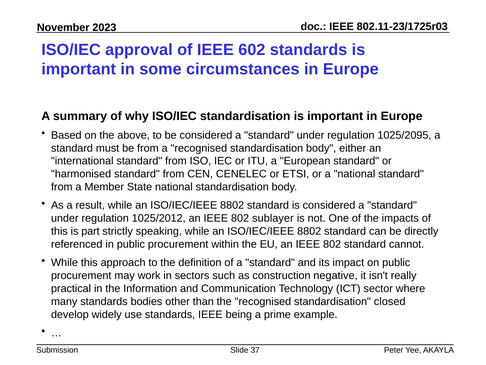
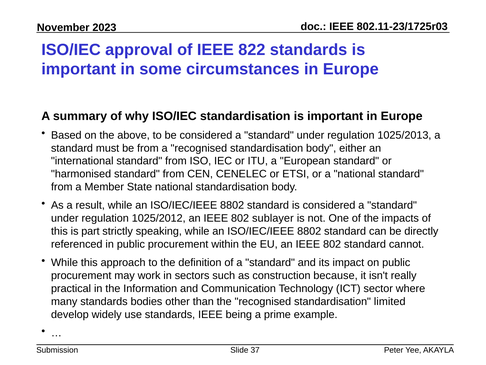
602: 602 -> 822
1025/2095: 1025/2095 -> 1025/2013
negative: negative -> because
closed: closed -> limited
